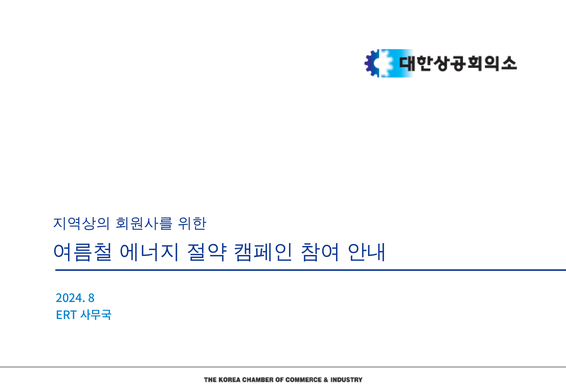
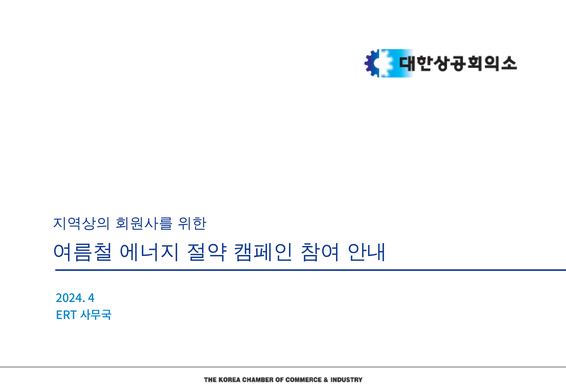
8: 8 -> 4
